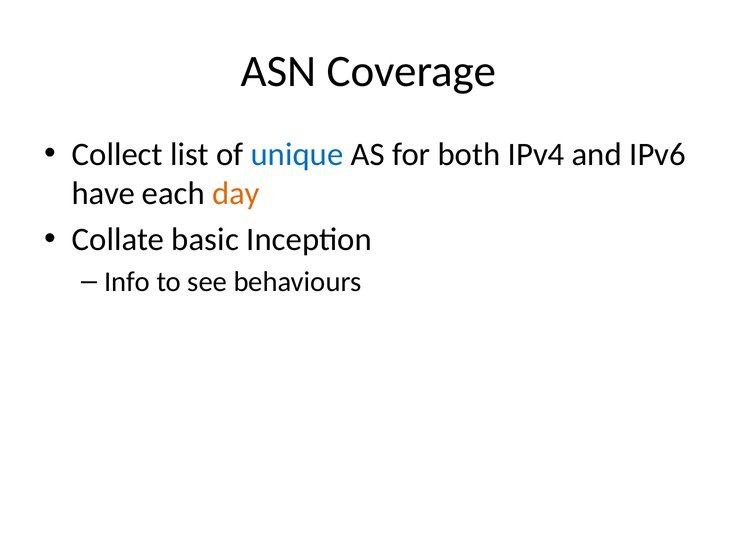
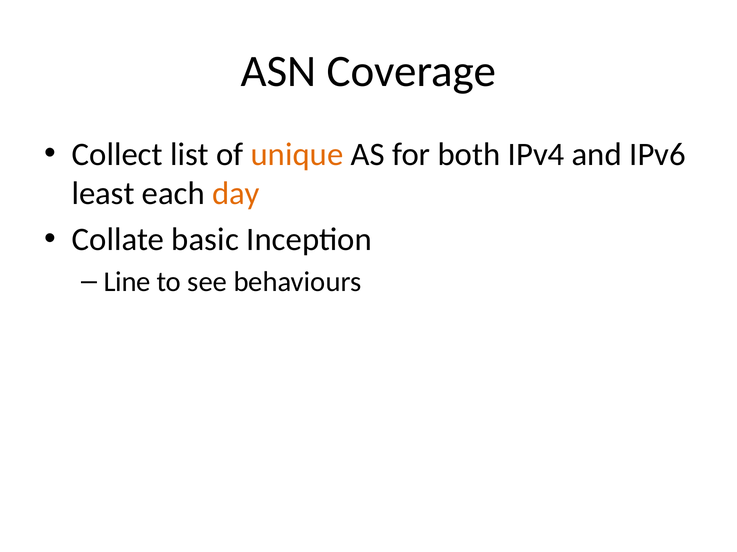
unique colour: blue -> orange
have: have -> least
Info: Info -> Line
